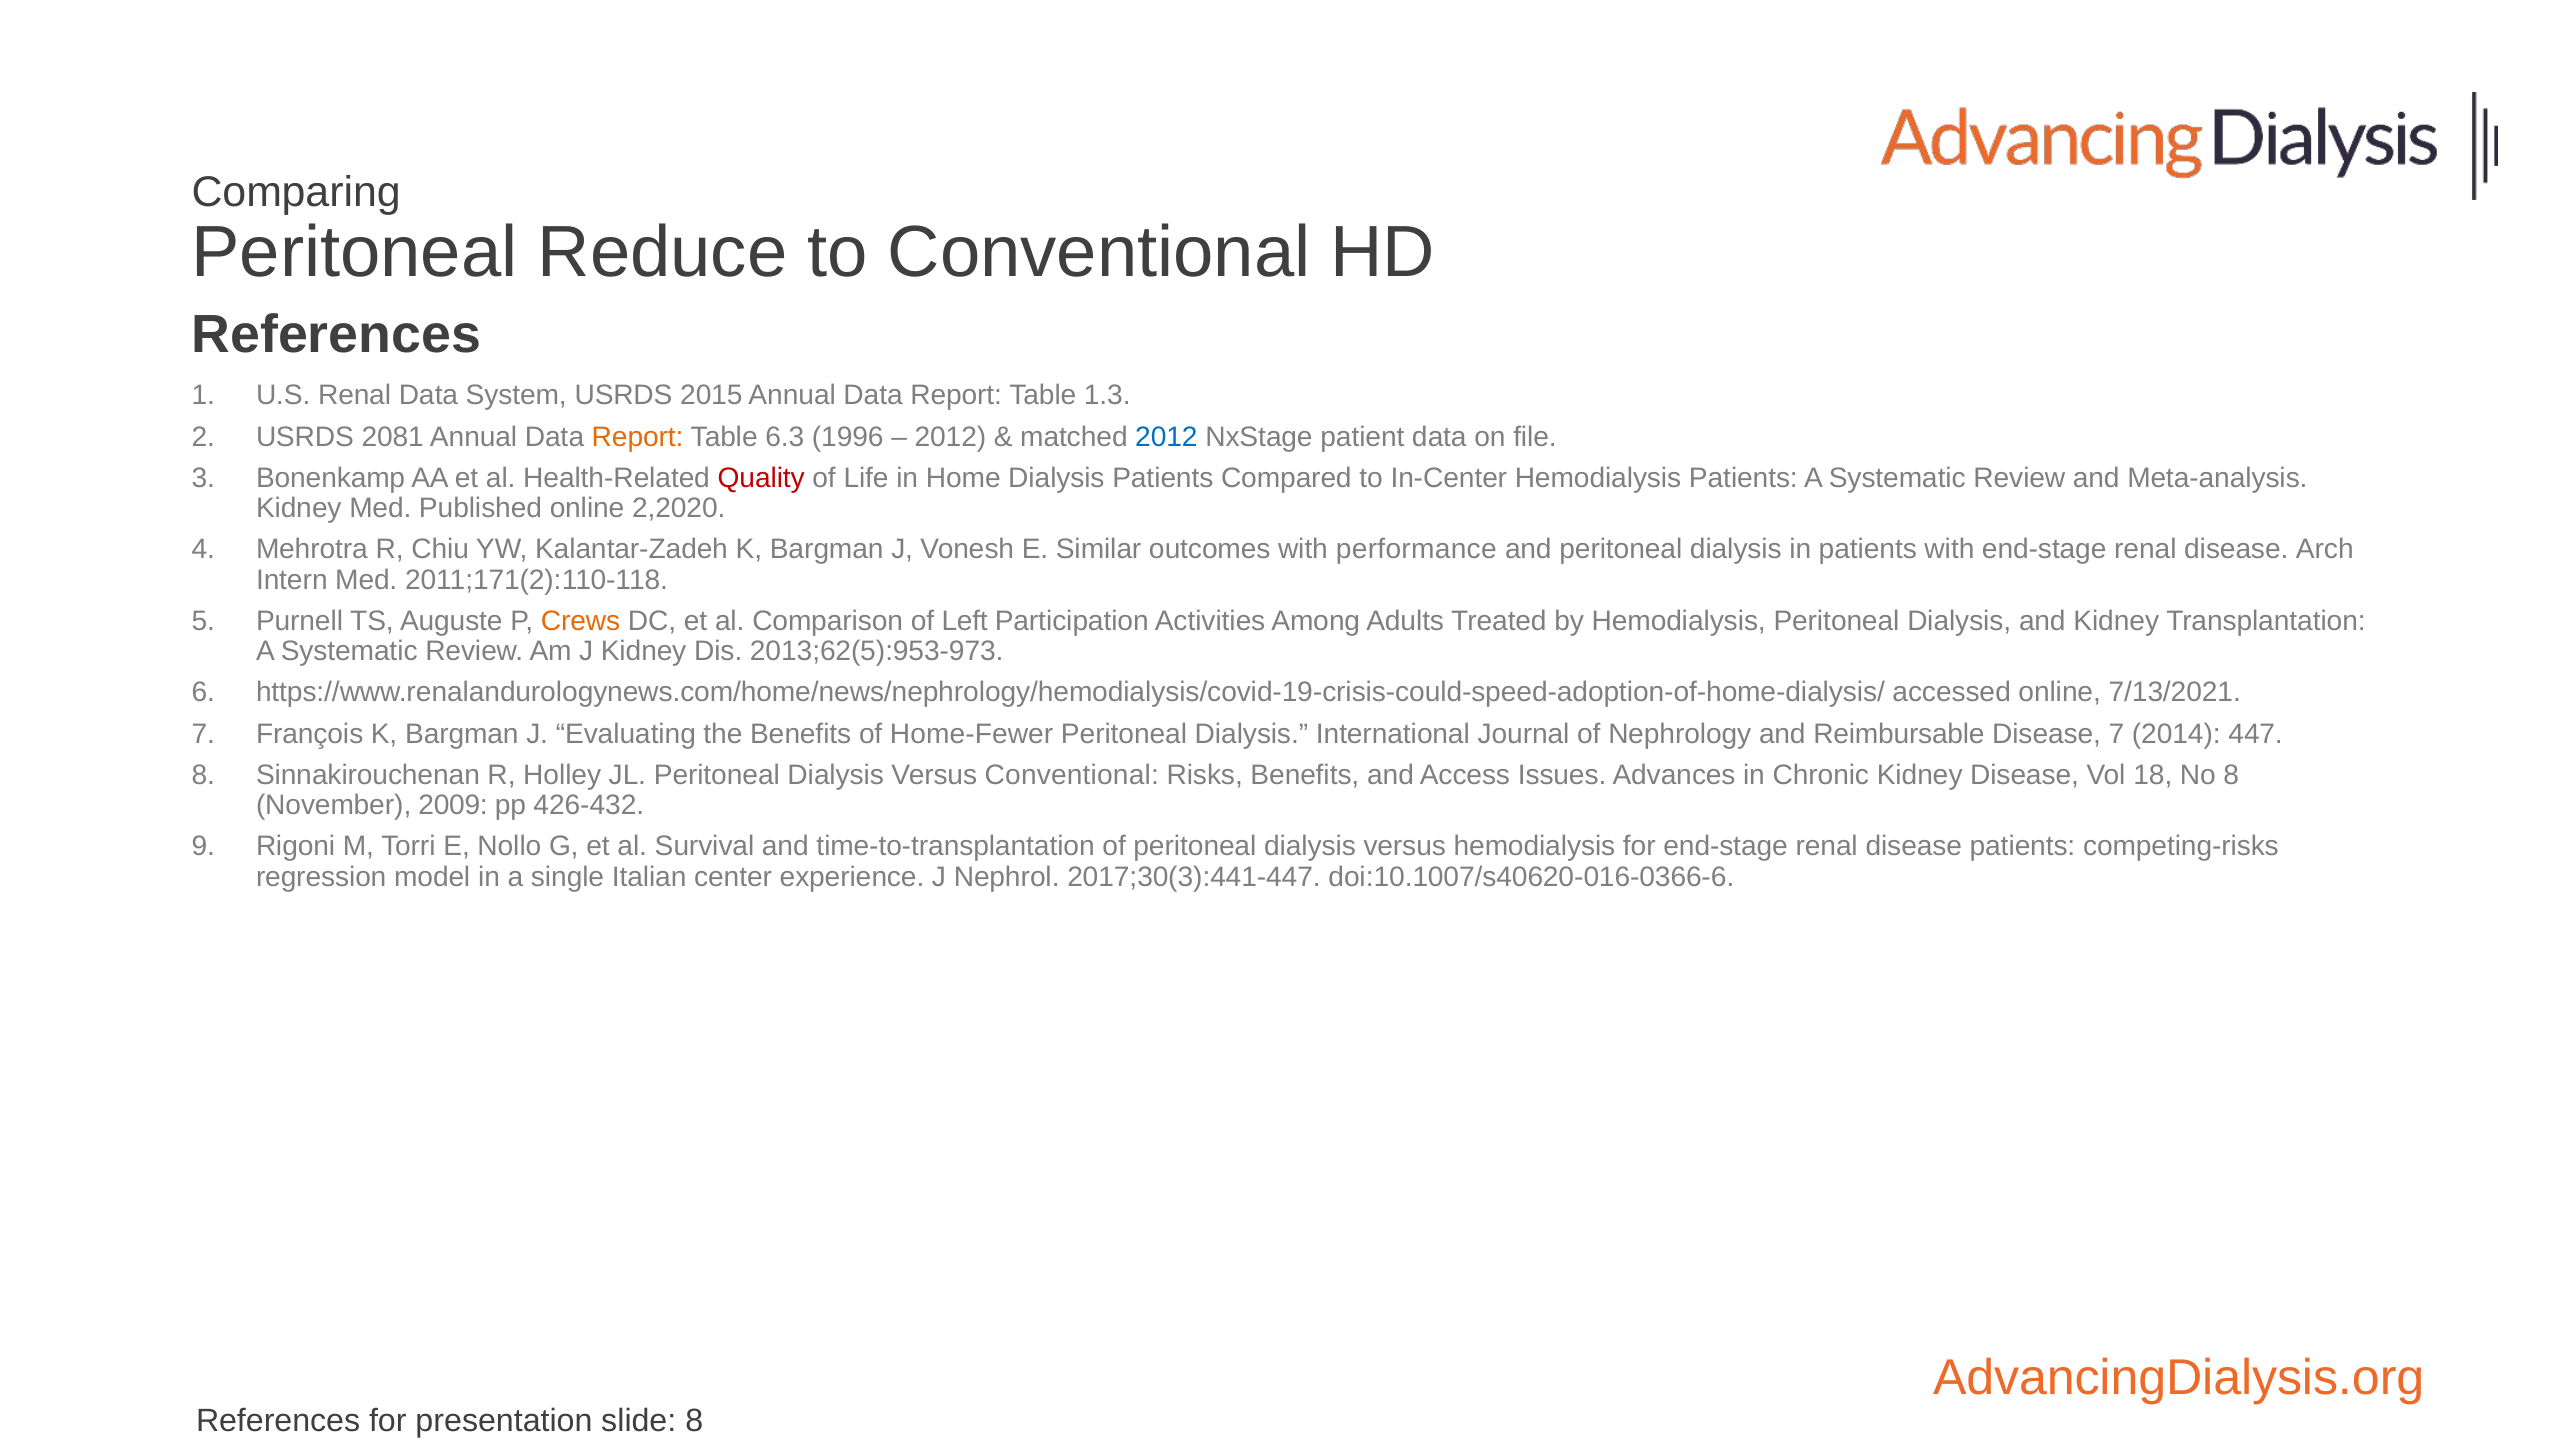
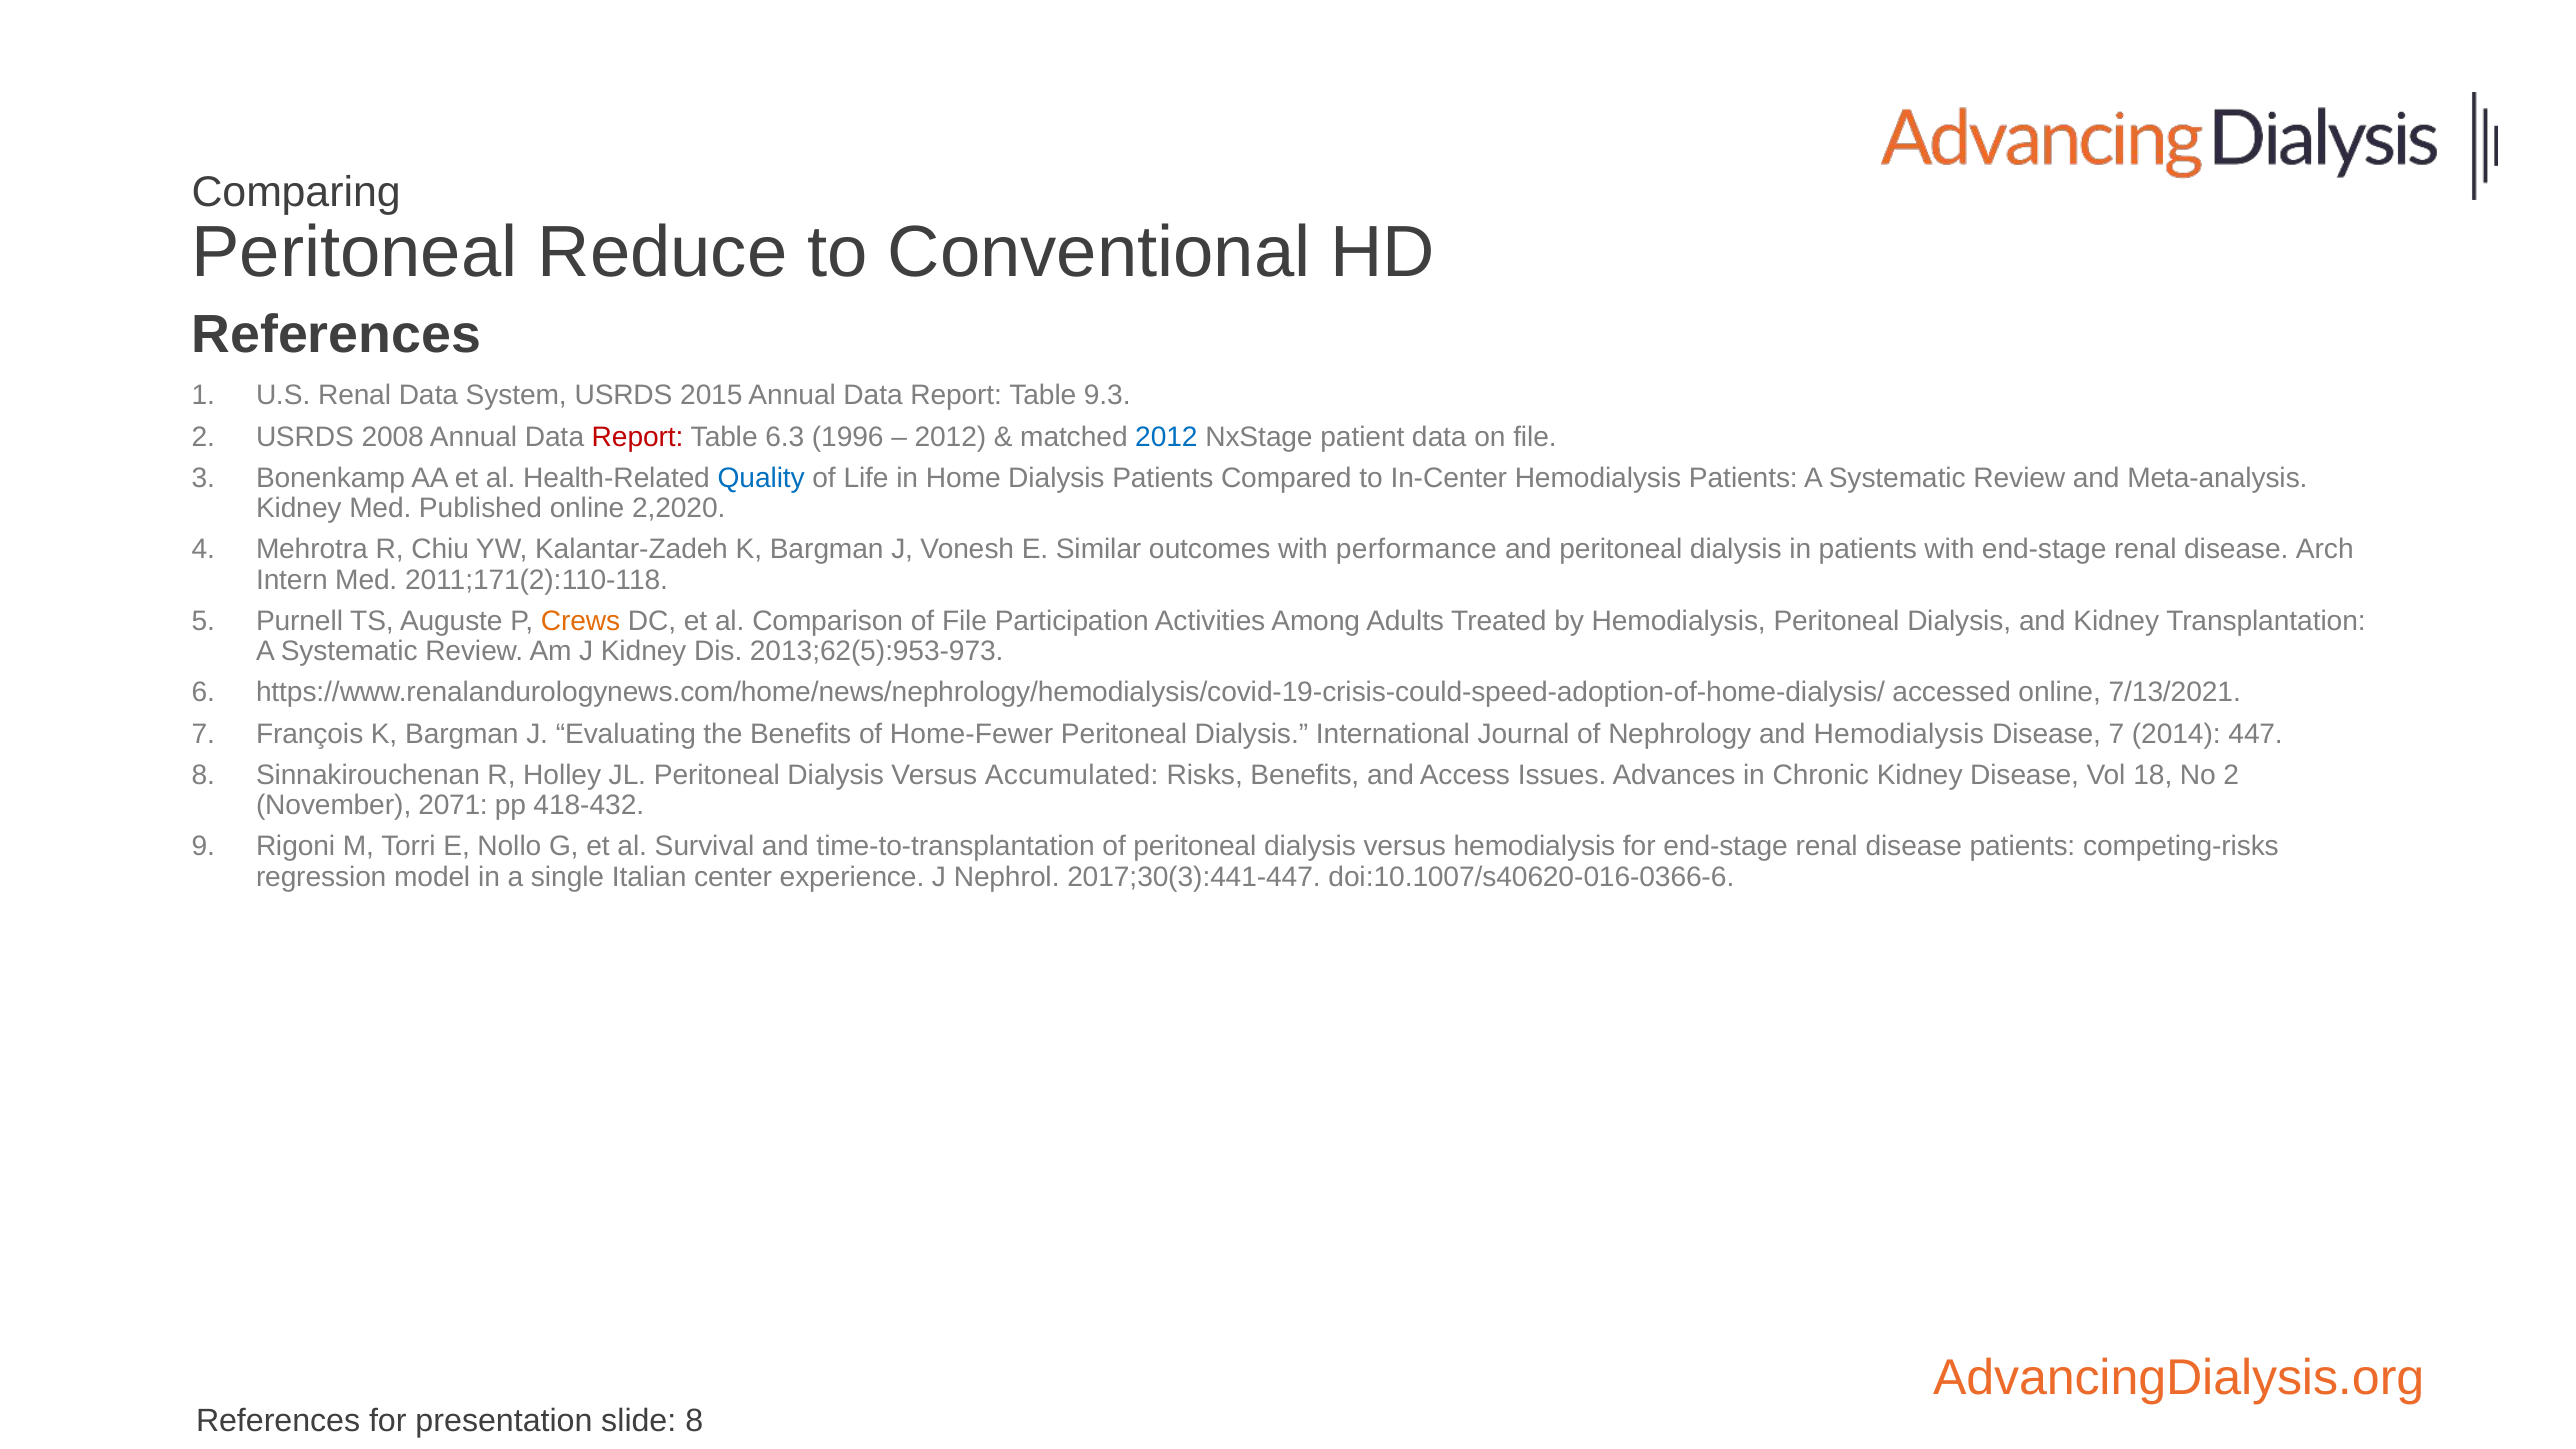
1.3: 1.3 -> 9.3
2081: 2081 -> 2008
Report at (638, 437) colour: orange -> red
Quality colour: red -> blue
of Left: Left -> File
and Reimbursable: Reimbursable -> Hemodialysis
Versus Conventional: Conventional -> Accumulated
No 8: 8 -> 2
2009: 2009 -> 2071
426-432: 426-432 -> 418-432
